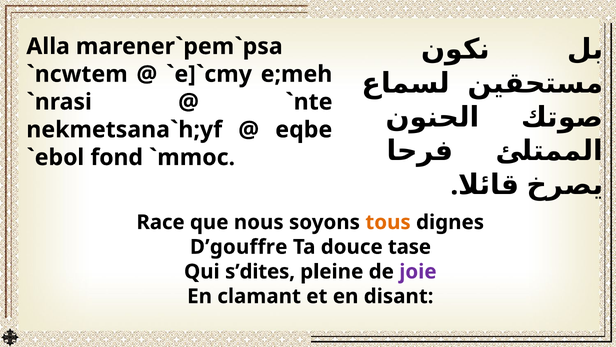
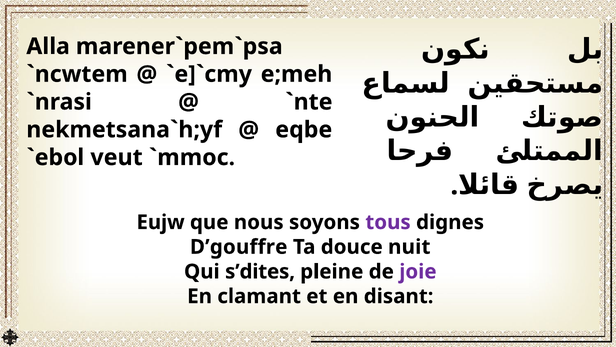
fond: fond -> veut
Race: Race -> Eujw
tous colour: orange -> purple
tase: tase -> nuit
